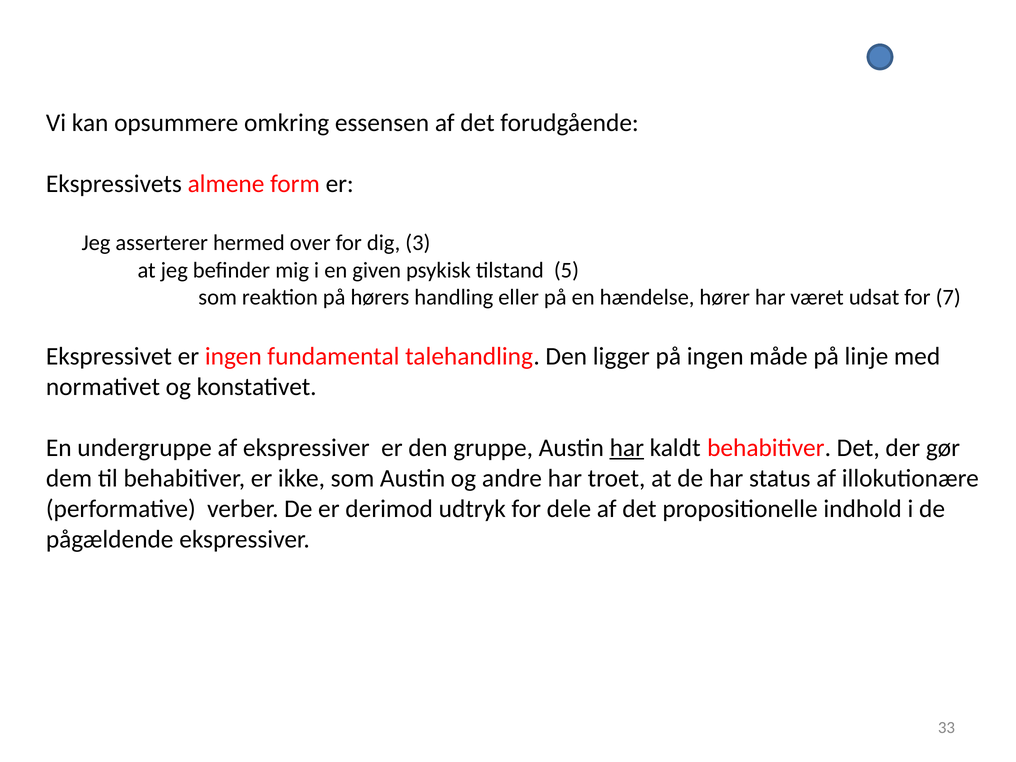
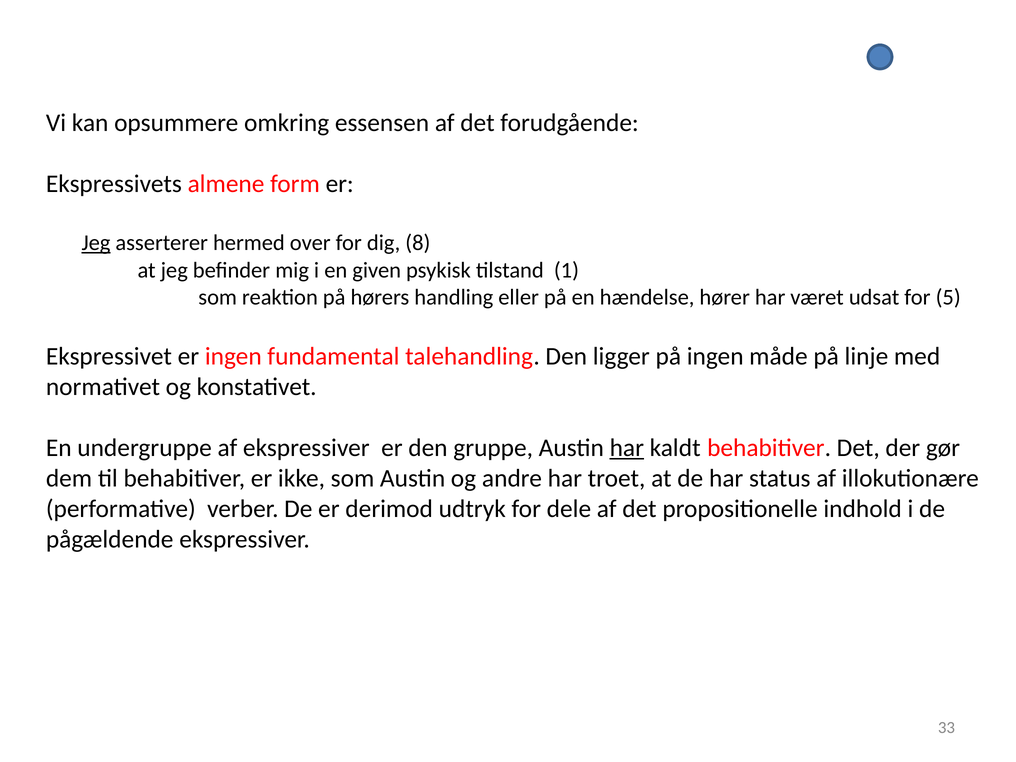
Jeg at (96, 243) underline: none -> present
3: 3 -> 8
5: 5 -> 1
7: 7 -> 5
